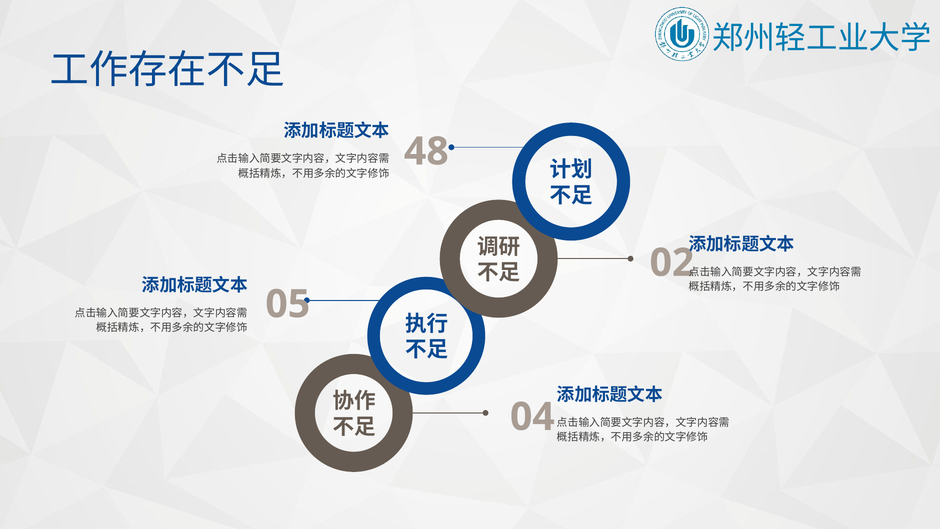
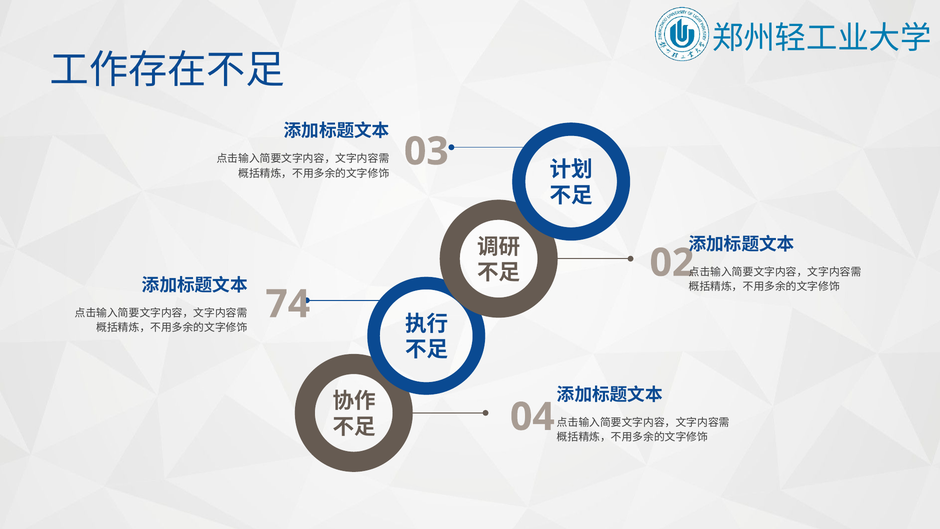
48: 48 -> 03
05: 05 -> 74
